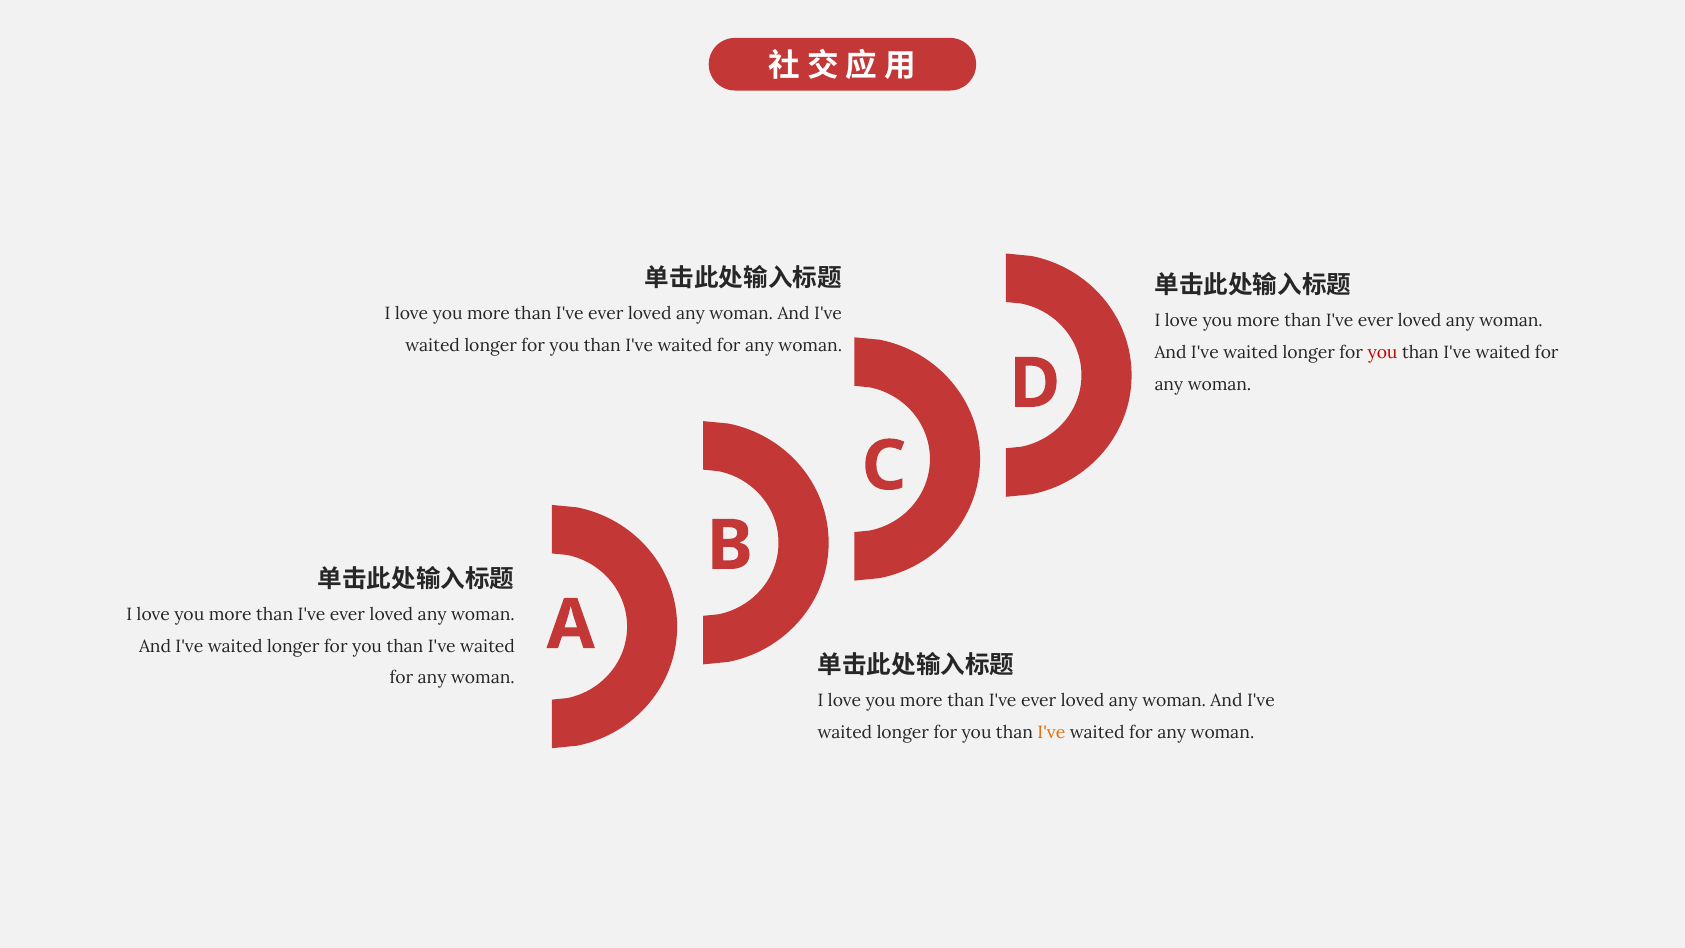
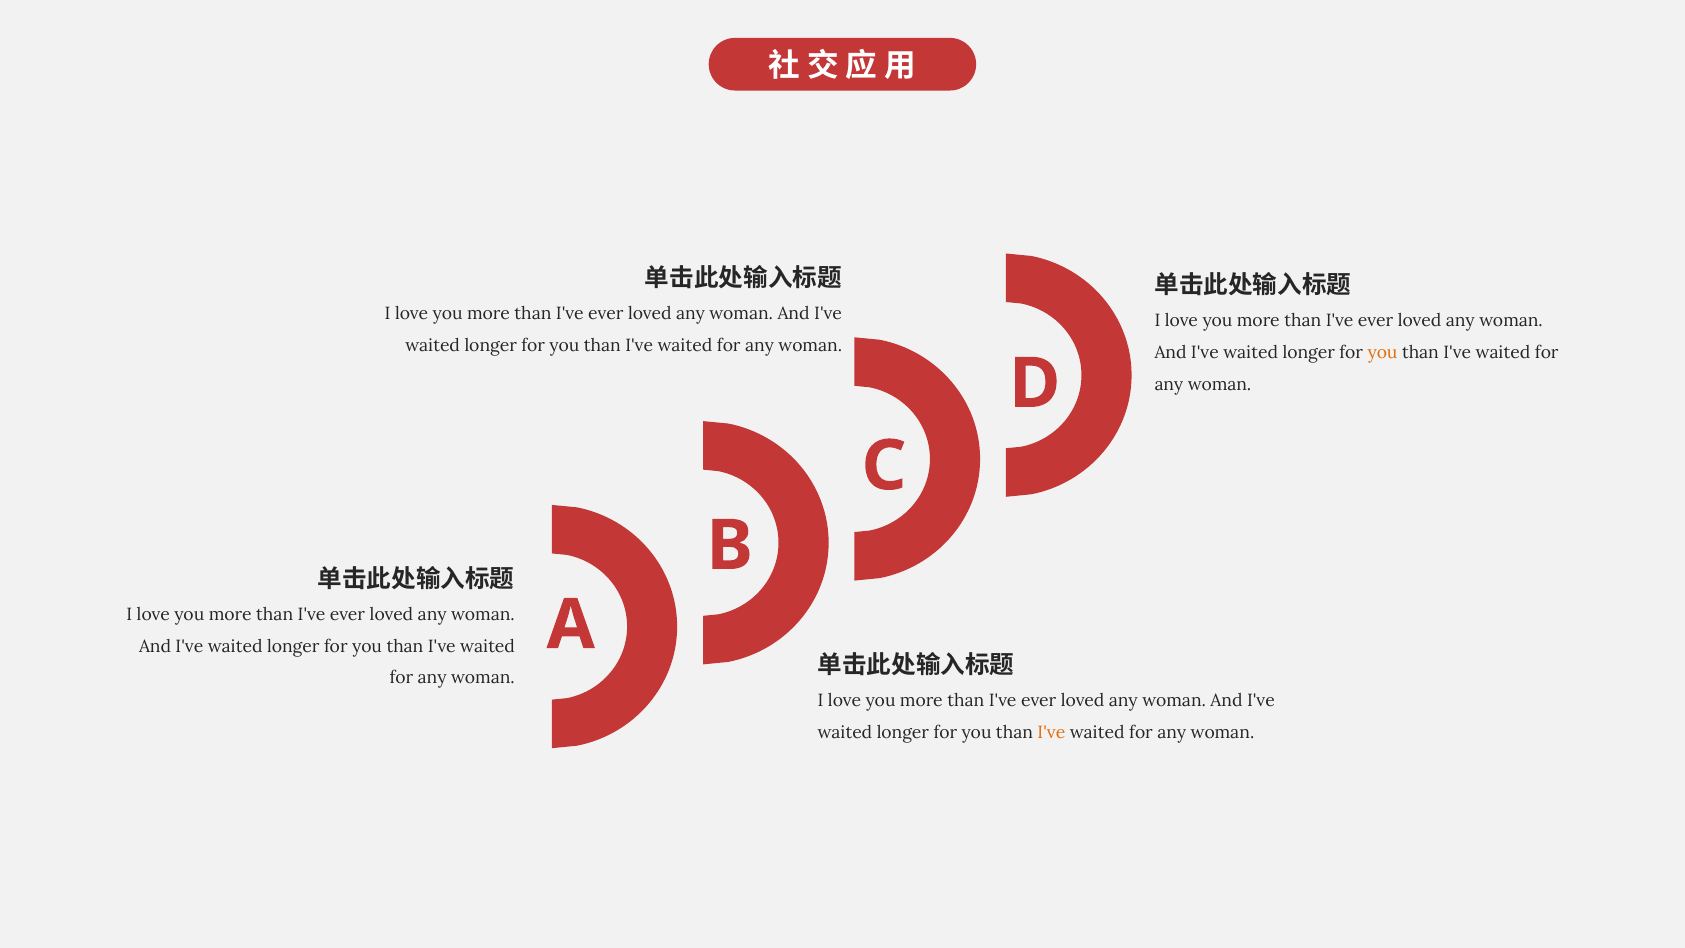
you at (1383, 353) colour: red -> orange
